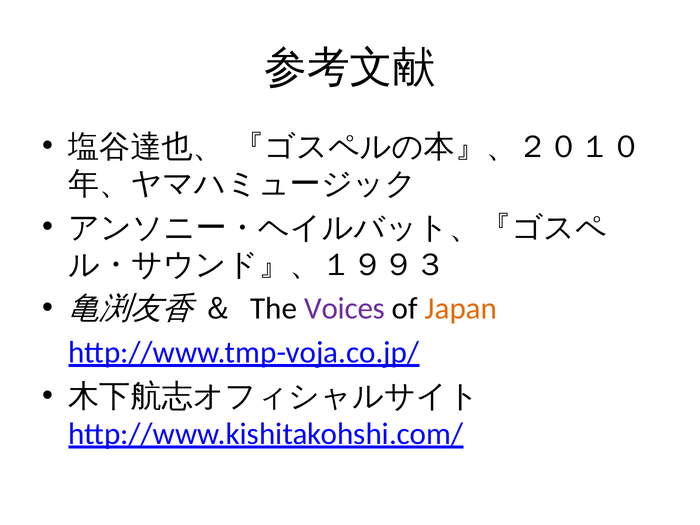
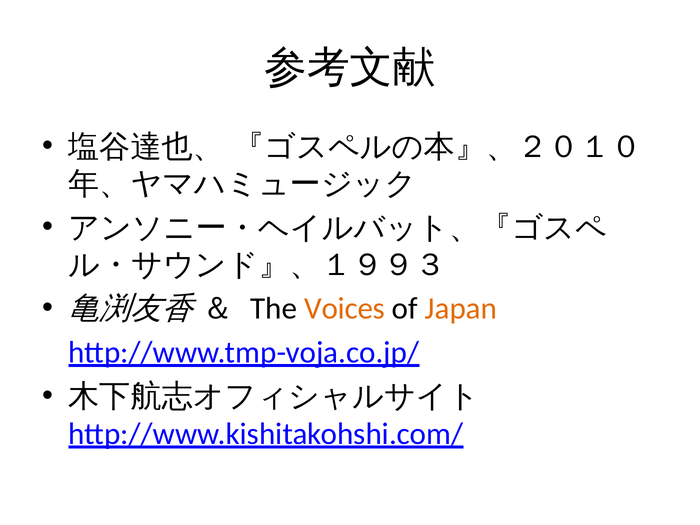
Voices colour: purple -> orange
